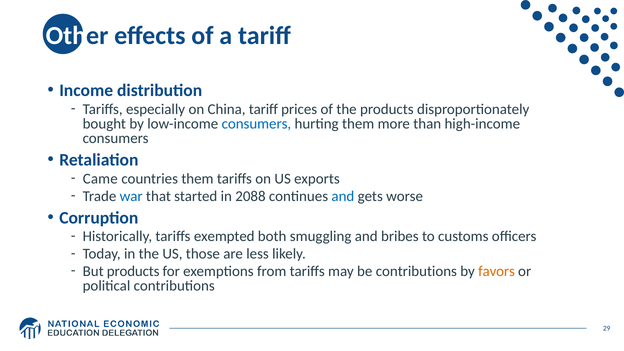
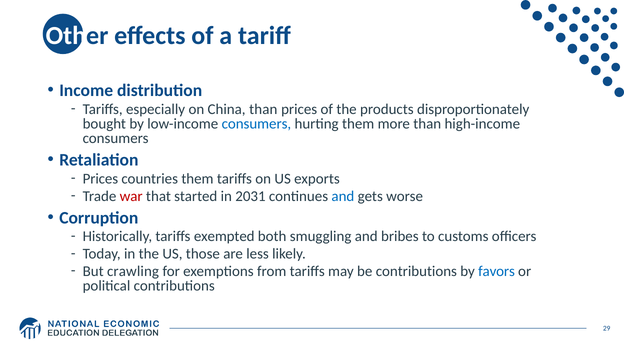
China tariff: tariff -> than
Came at (100, 179): Came -> Prices
war colour: blue -> red
2088: 2088 -> 2031
But products: products -> crawling
favors colour: orange -> blue
